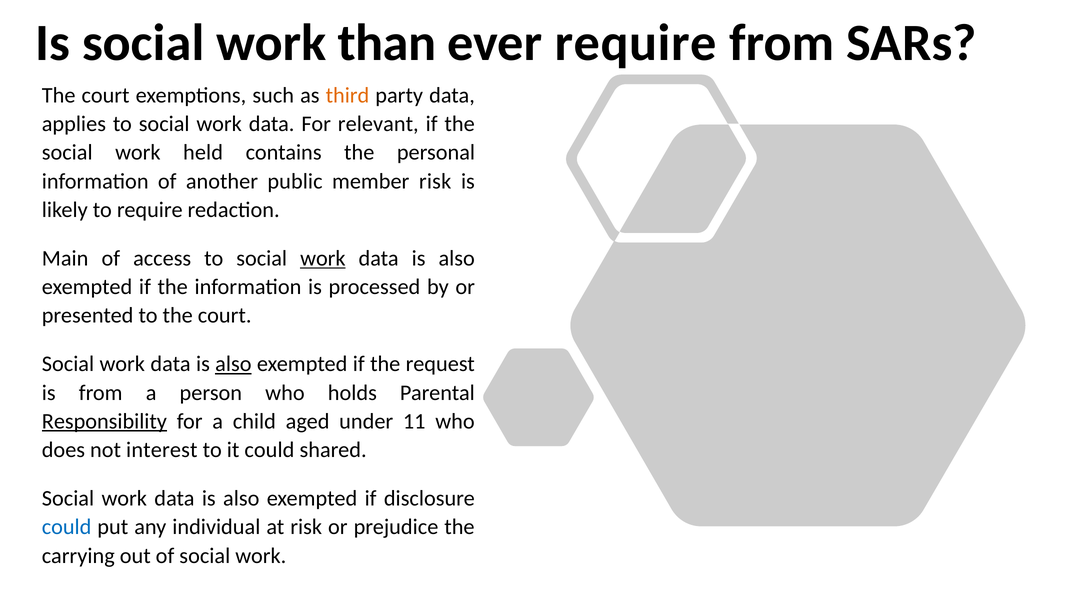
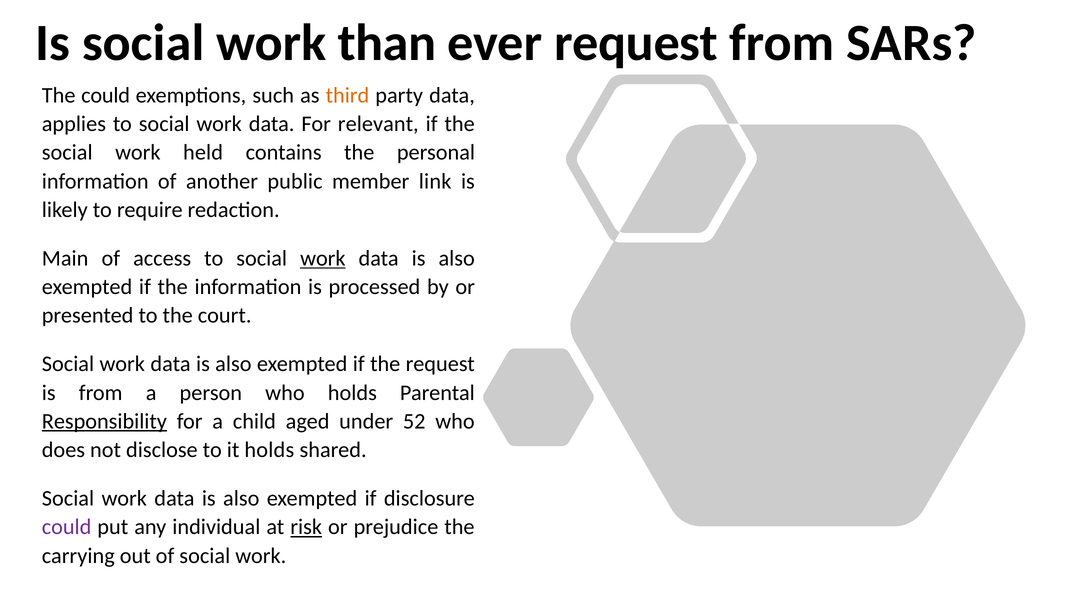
ever require: require -> request
court at (106, 95): court -> could
member risk: risk -> link
also at (233, 364) underline: present -> none
11: 11 -> 52
interest: interest -> disclose
it could: could -> holds
could at (67, 527) colour: blue -> purple
risk at (306, 527) underline: none -> present
